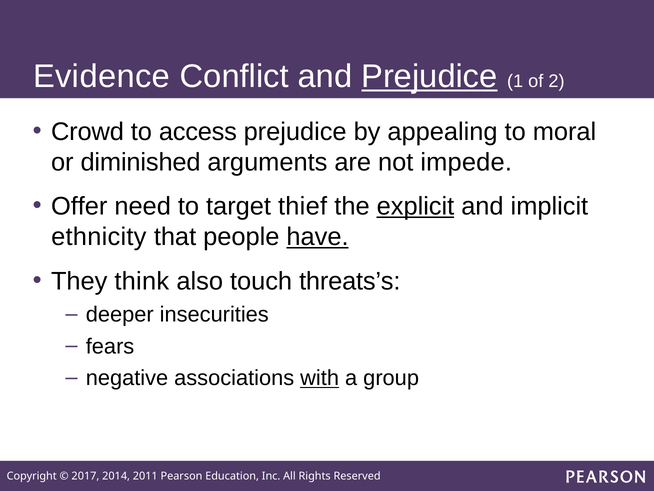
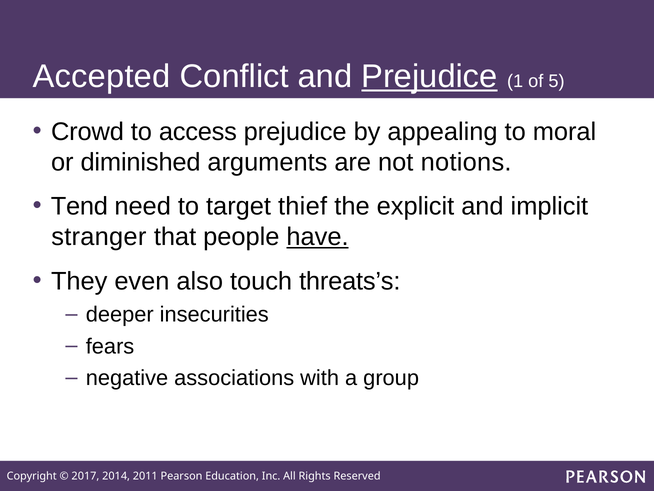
Evidence: Evidence -> Accepted
2: 2 -> 5
impede: impede -> notions
Offer: Offer -> Tend
explicit underline: present -> none
ethnicity: ethnicity -> stranger
think: think -> even
with underline: present -> none
